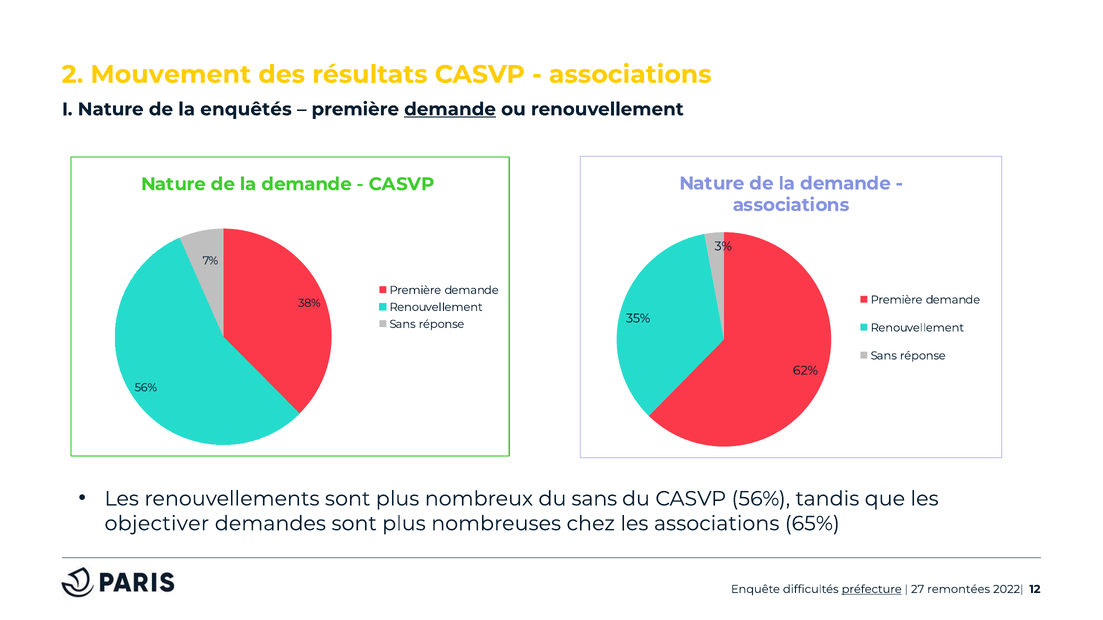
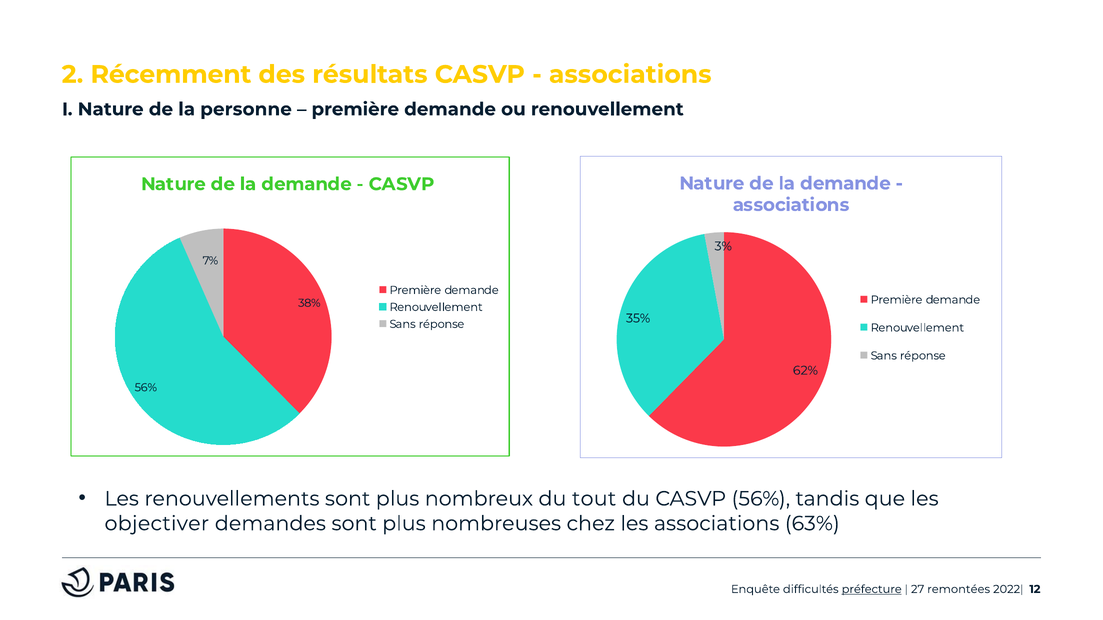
Mouvement: Mouvement -> Récemment
enquêtés: enquêtés -> personne
demande at (450, 109) underline: present -> none
du sans: sans -> tout
65%: 65% -> 63%
